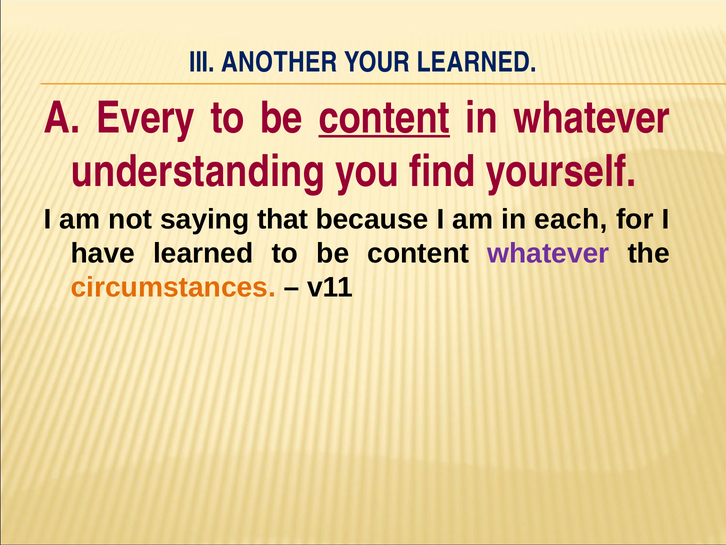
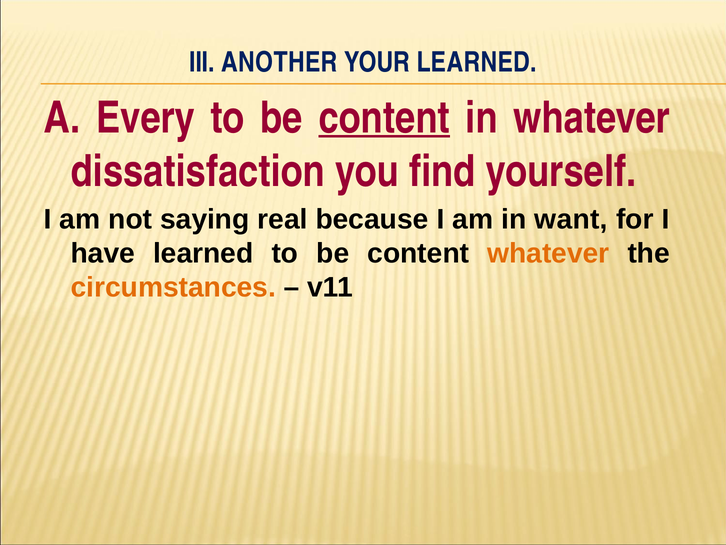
understanding: understanding -> dissatisfaction
that: that -> real
each: each -> want
whatever at (548, 253) colour: purple -> orange
